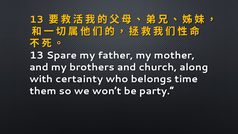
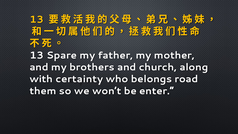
time: time -> road
party: party -> enter
